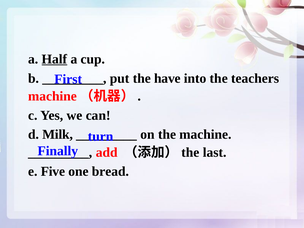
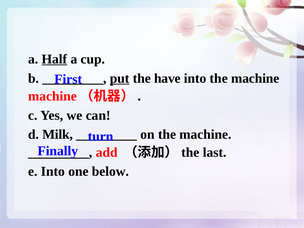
put underline: none -> present
into the teachers: teachers -> machine
e Five: Five -> Into
bread: bread -> below
